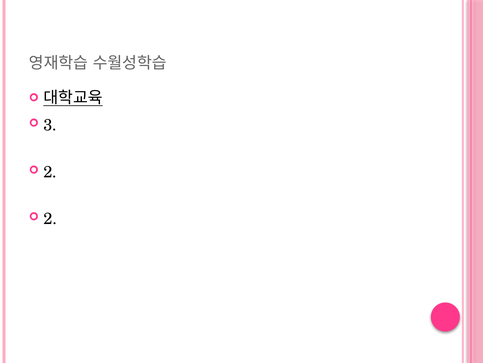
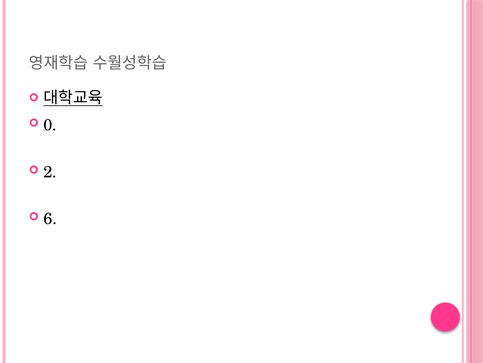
3: 3 -> 0
2 at (50, 218): 2 -> 6
